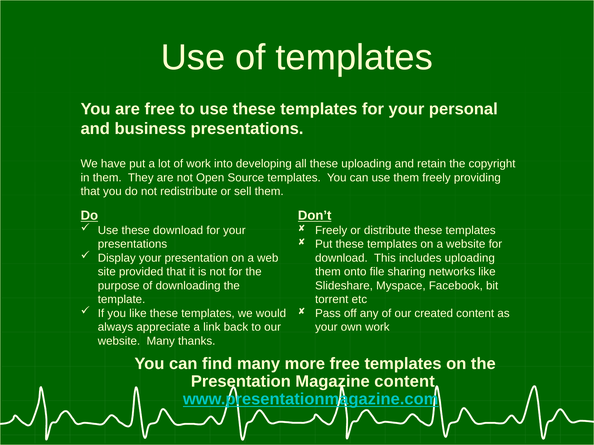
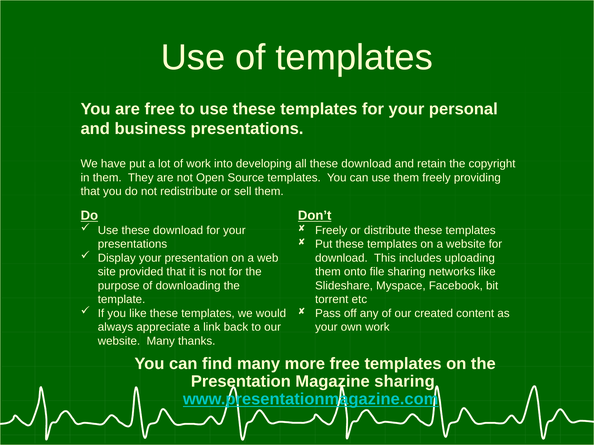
all these uploading: uploading -> download
Magazine content: content -> sharing
